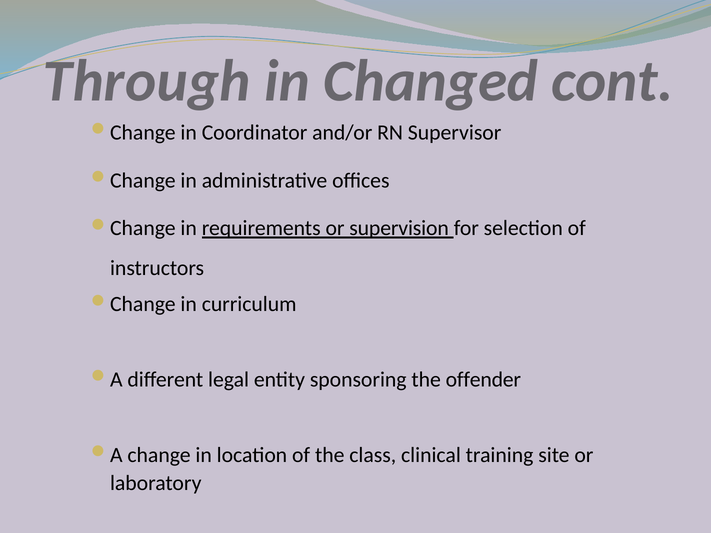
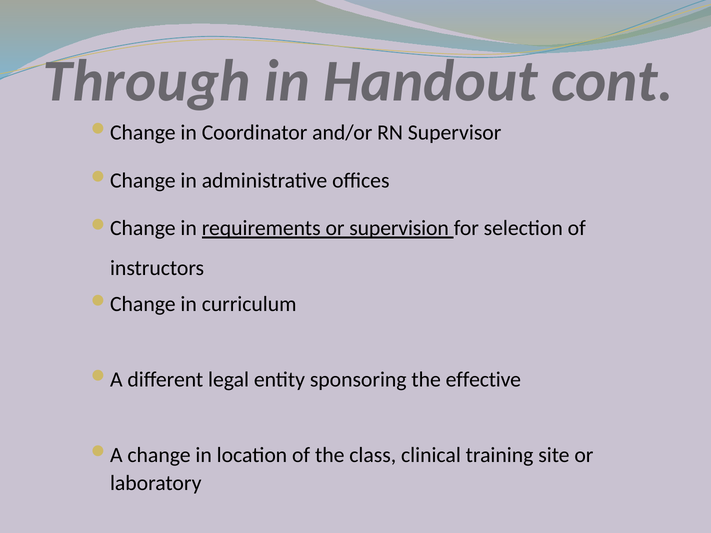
Changed: Changed -> Handout
offender: offender -> effective
